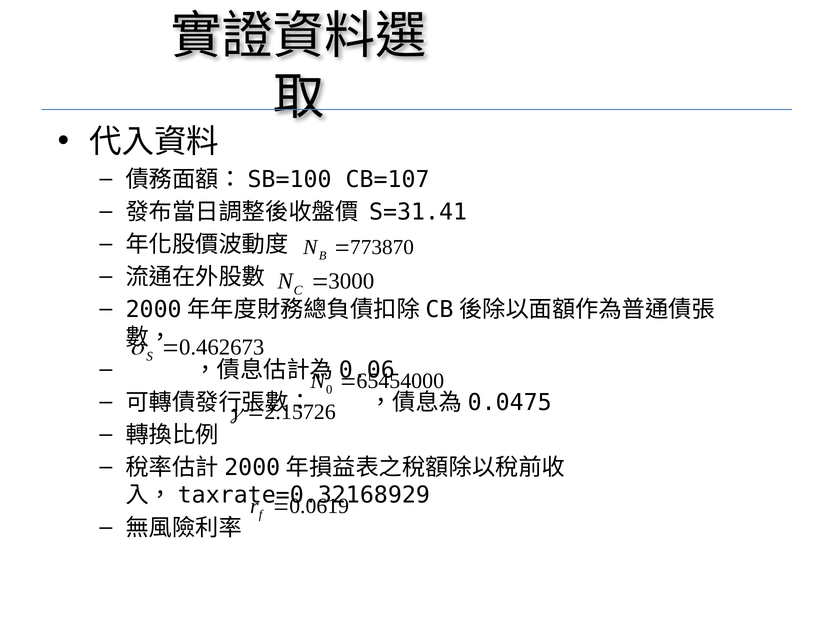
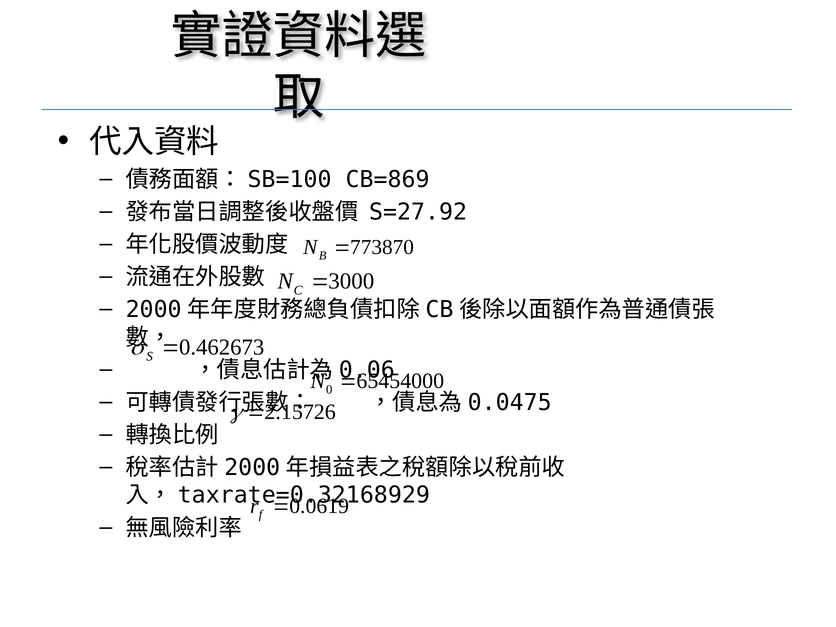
CB=107: CB=107 -> CB=869
S=31.41: S=31.41 -> S=27.92
